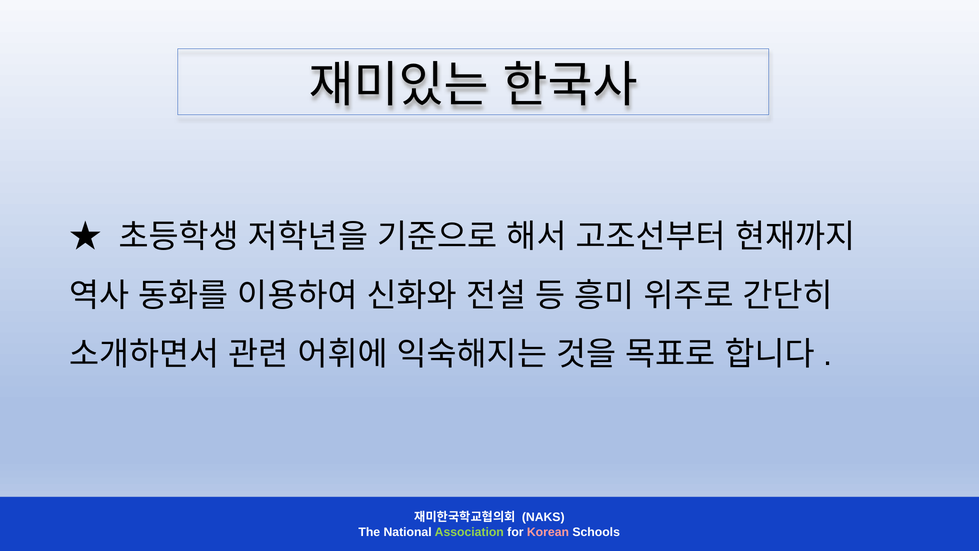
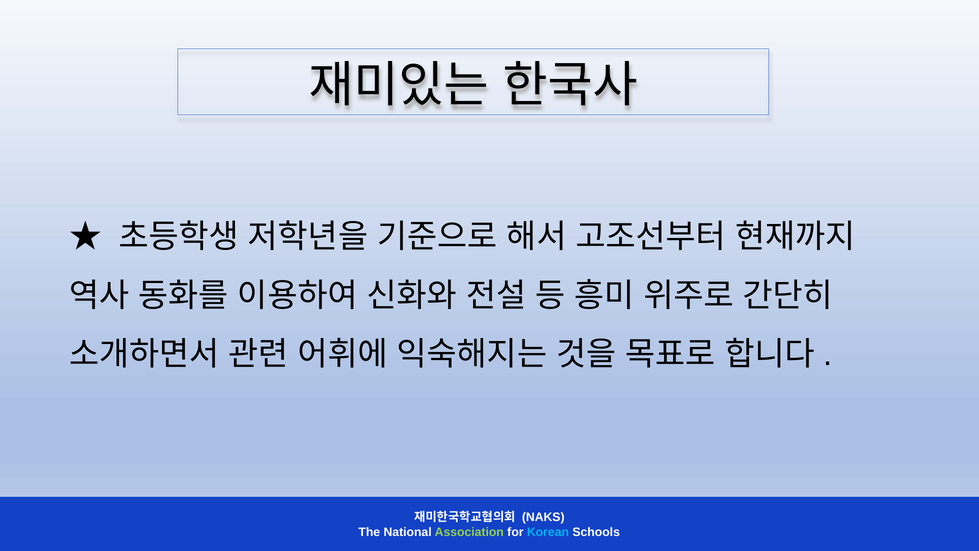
Korean colour: pink -> light blue
